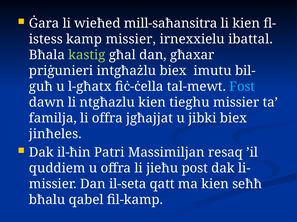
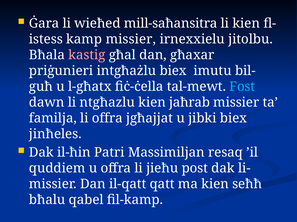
ibattal: ibattal -> jitolbu
kastig colour: light green -> pink
tieghu: tieghu -> jaħrab
il-seta: il-seta -> il-qatt
